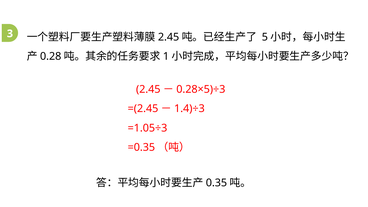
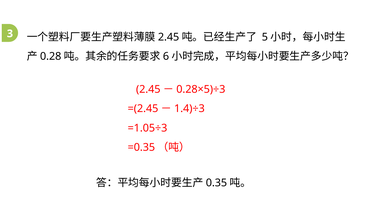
1: 1 -> 6
